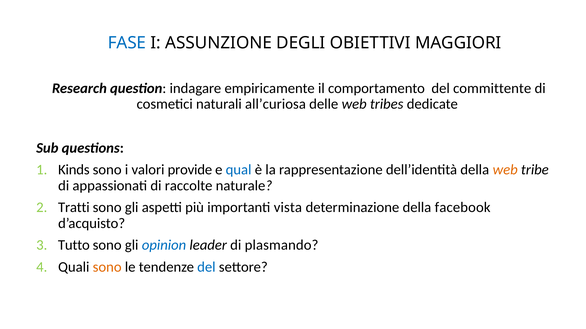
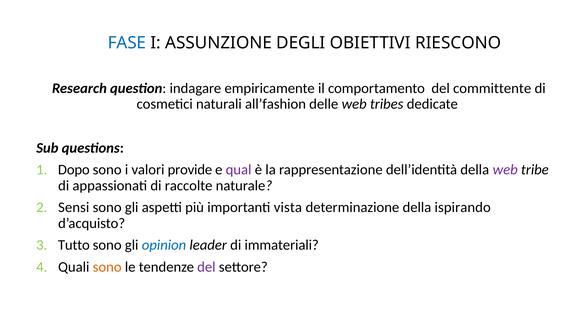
MAGGIORI: MAGGIORI -> RIESCONO
all’curiosa: all’curiosa -> all’fashion
Kinds: Kinds -> Dopo
qual colour: blue -> purple
web at (505, 170) colour: orange -> purple
Tratti: Tratti -> Sensi
facebook: facebook -> ispirando
plasmando: plasmando -> immateriali
del at (206, 267) colour: blue -> purple
